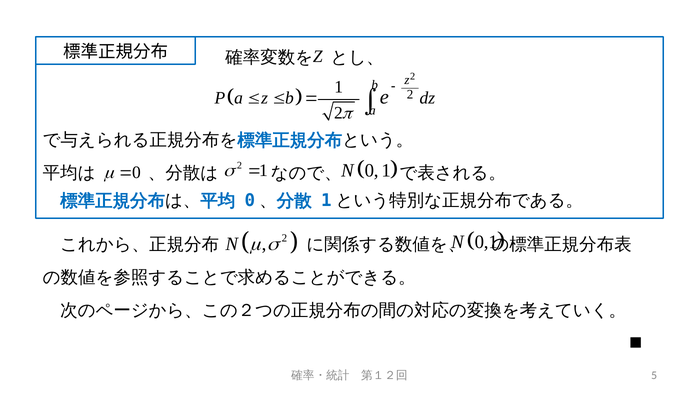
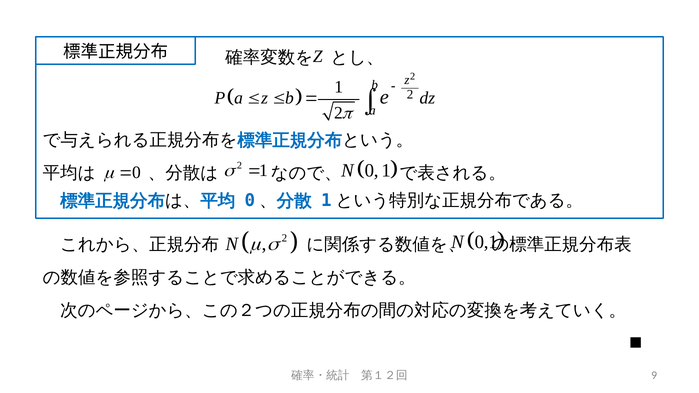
5: 5 -> 9
